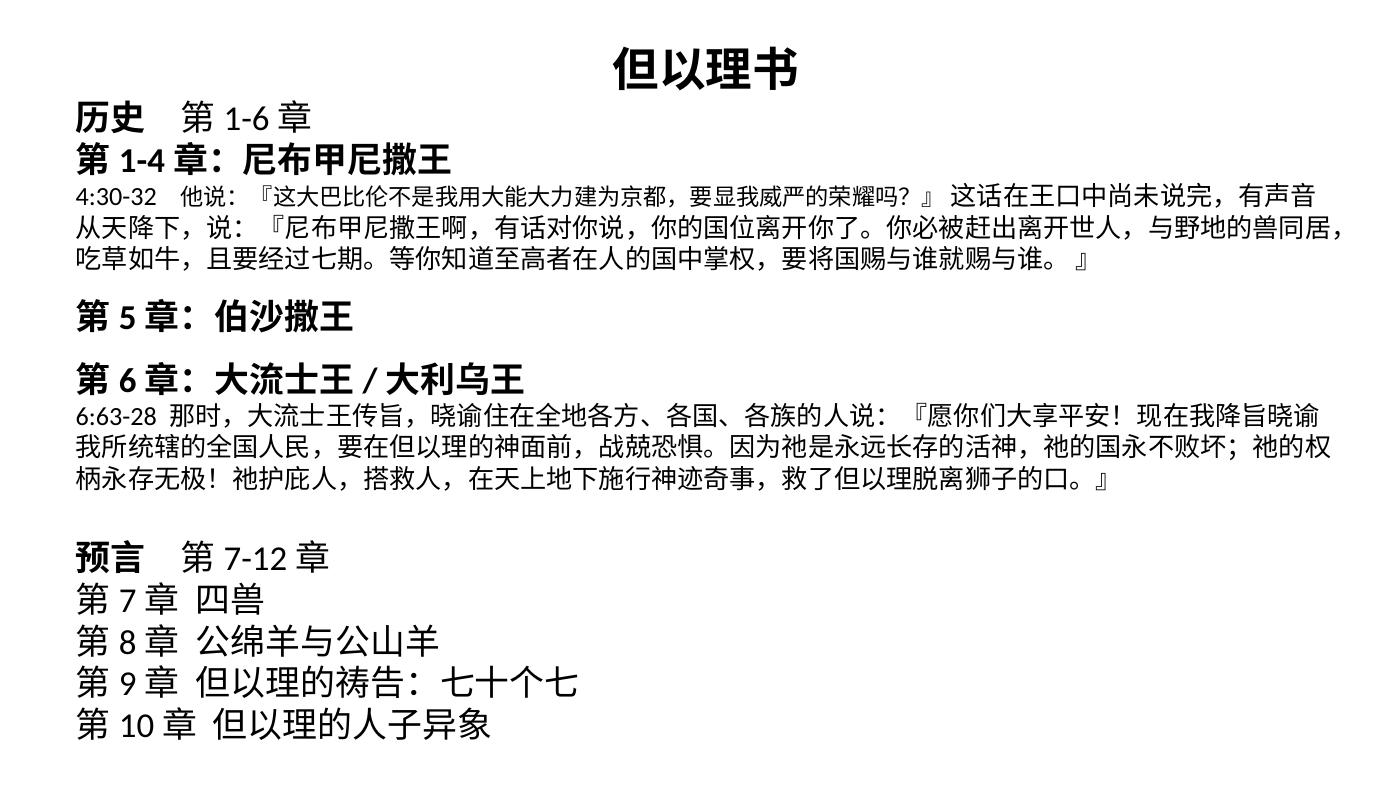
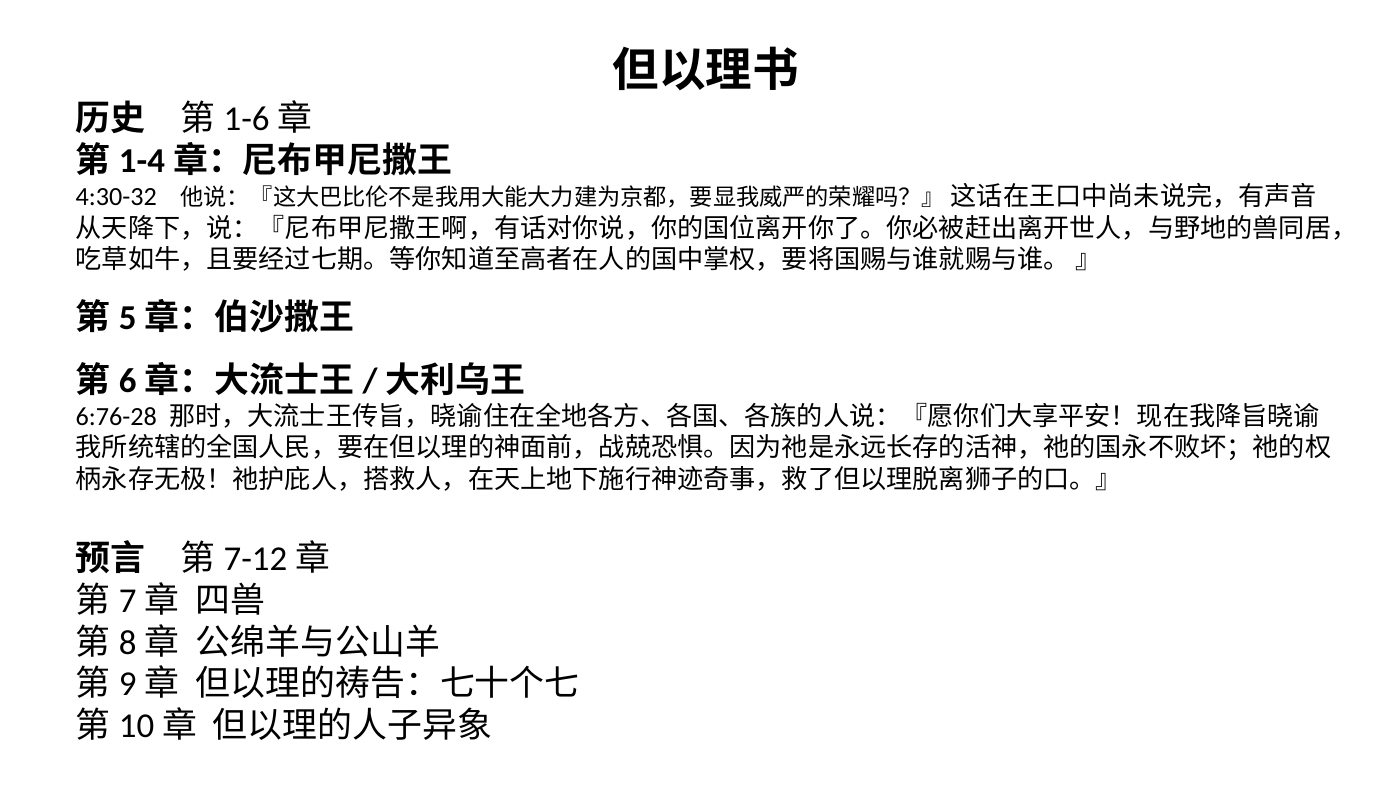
6:63-28: 6:63-28 -> 6:76-28
